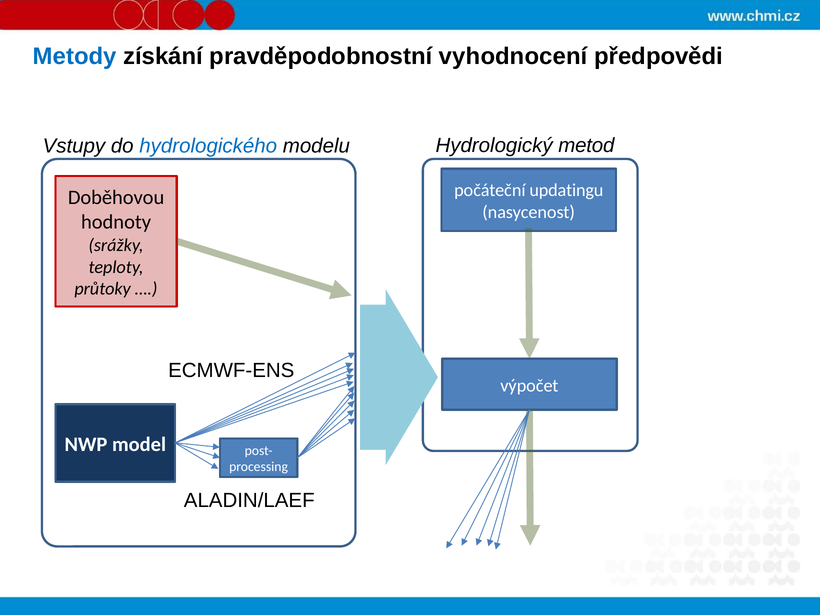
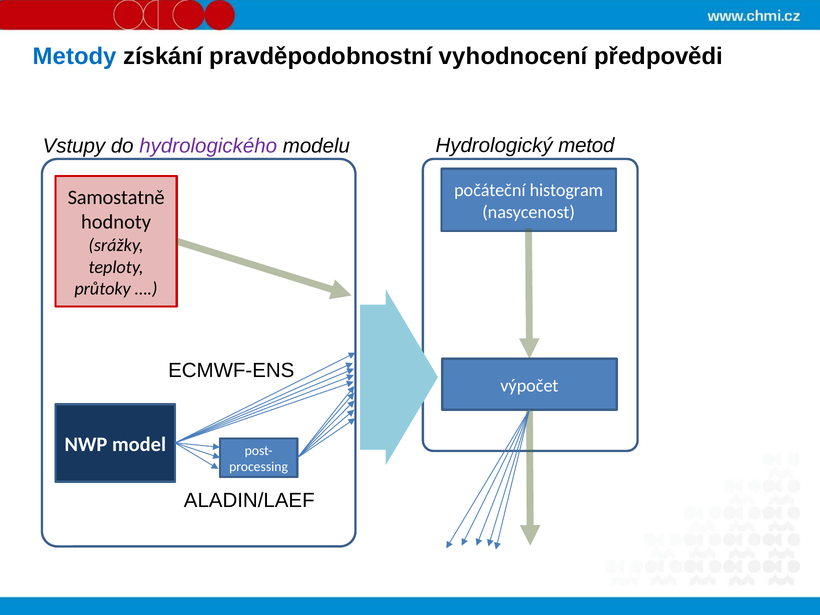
hydrologického colour: blue -> purple
updatingu: updatingu -> histogram
Doběhovou: Doběhovou -> Samostatně
